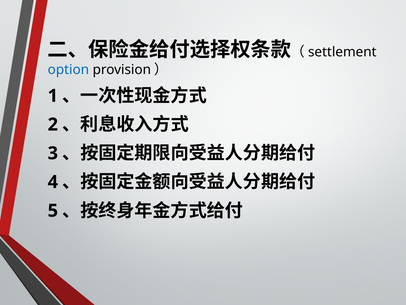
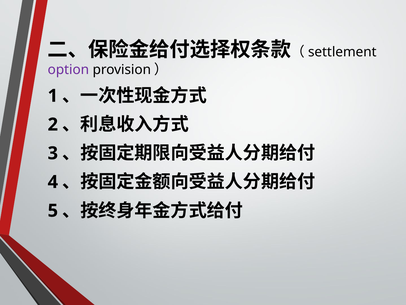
option colour: blue -> purple
